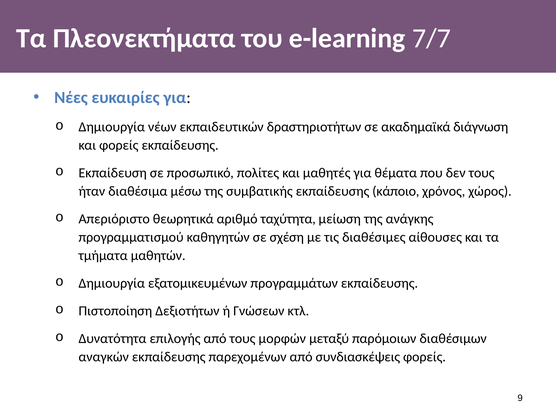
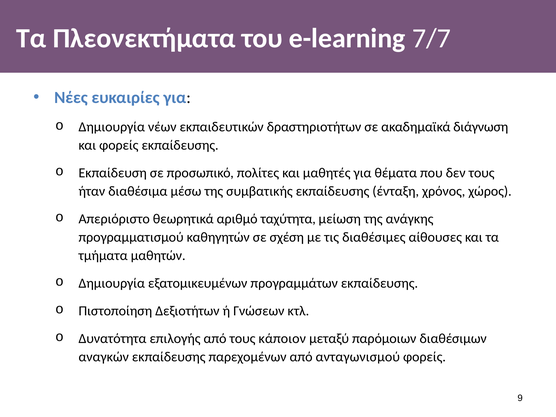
κάποιο: κάποιο -> ένταξη
μορφών: μορφών -> κάποιον
συνδιασκέψεις: συνδιασκέψεις -> ανταγωνισμού
